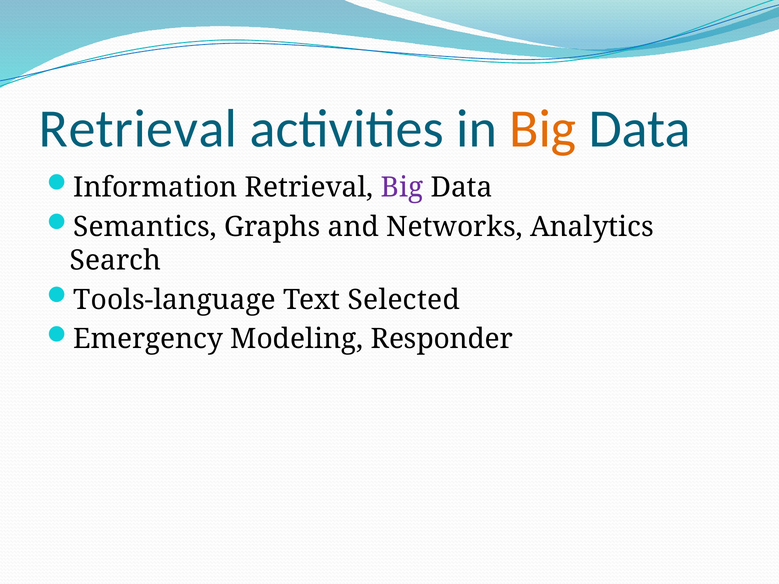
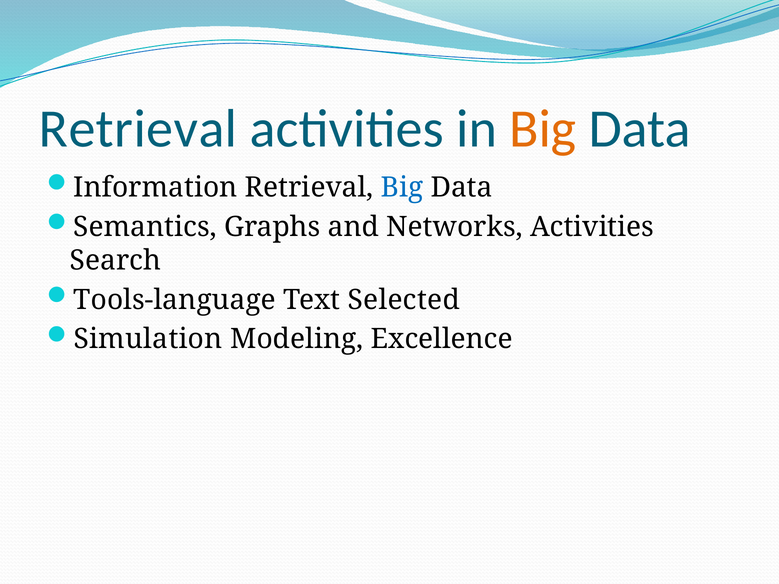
Big at (402, 188) colour: purple -> blue
Networks Analytics: Analytics -> Activities
Emergency: Emergency -> Simulation
Responder: Responder -> Excellence
